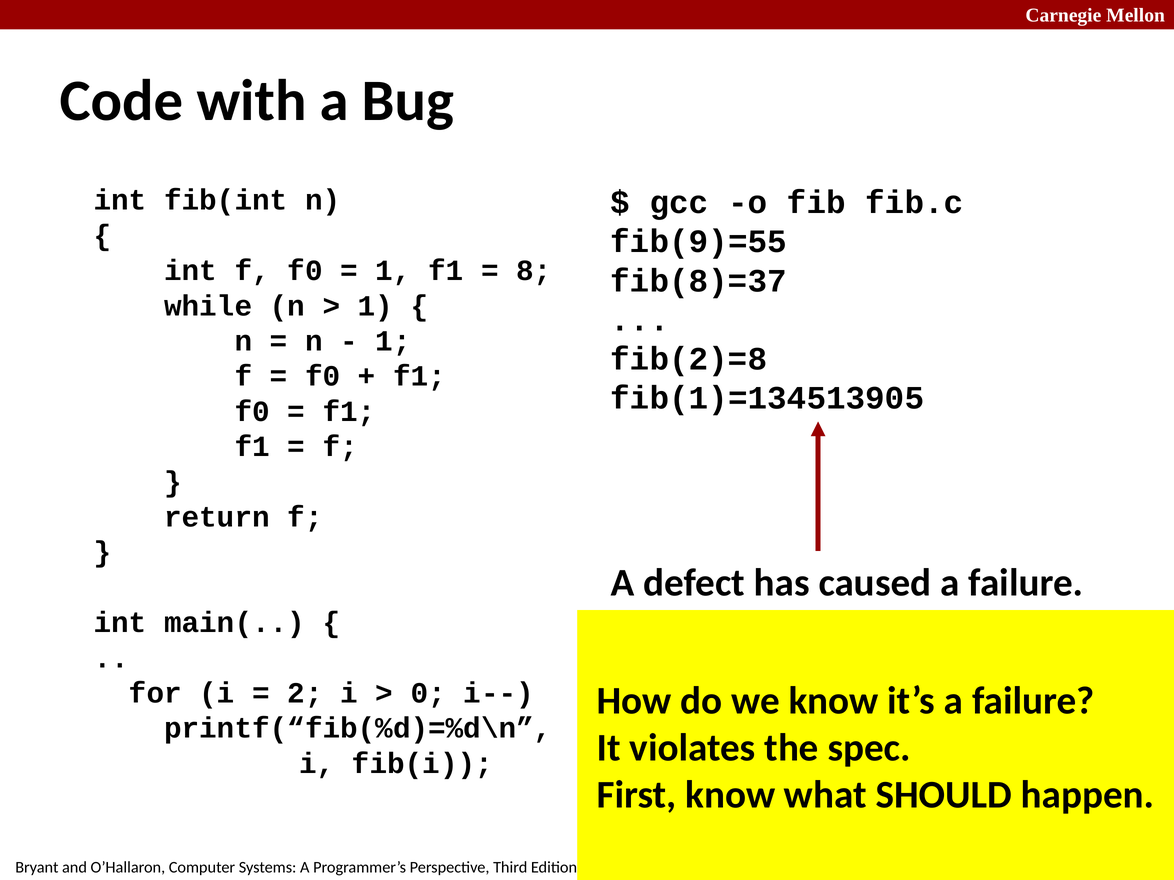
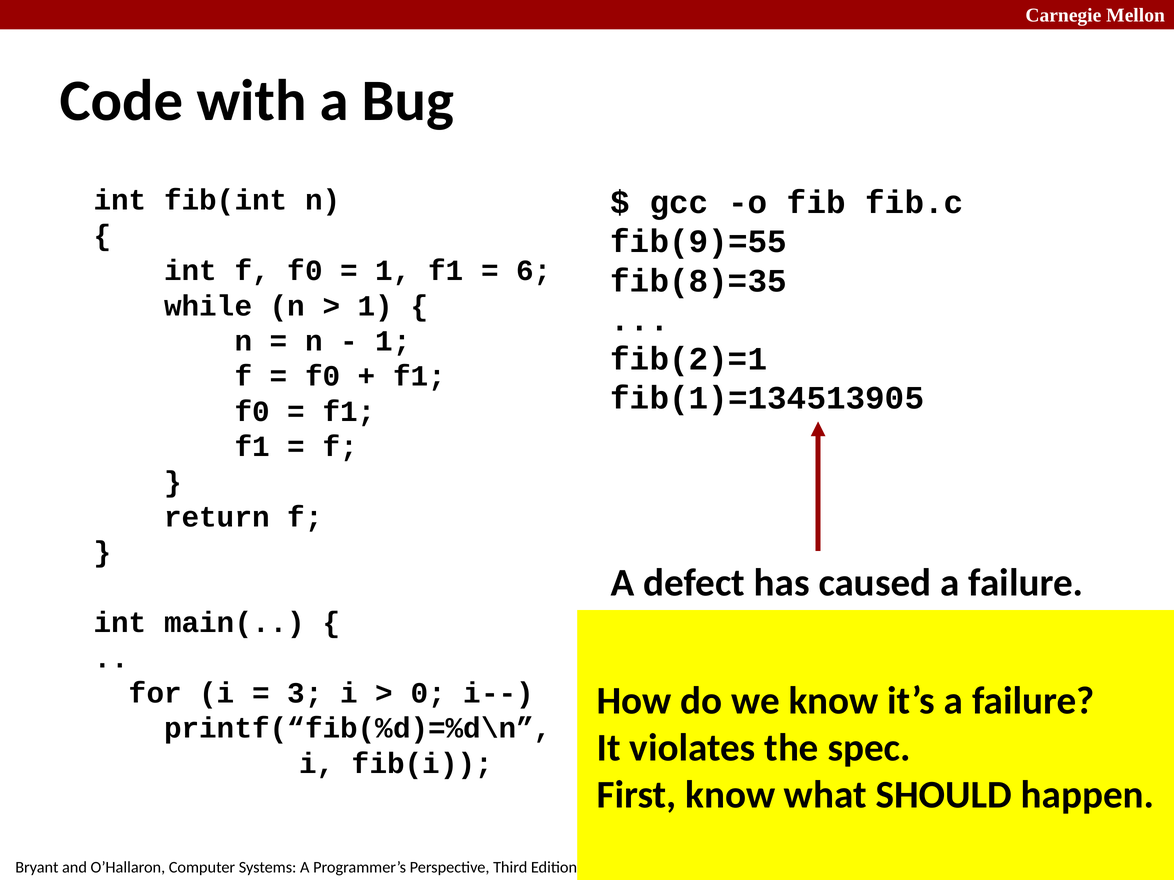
8: 8 -> 6
fib(8)=37: fib(8)=37 -> fib(8)=35
fib(2)=8: fib(2)=8 -> fib(2)=1
2: 2 -> 3
